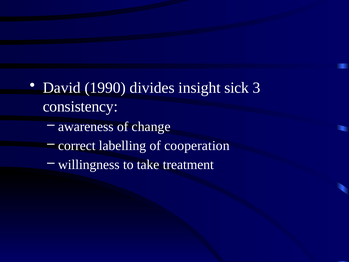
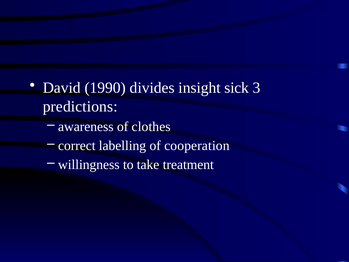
consistency: consistency -> predictions
change: change -> clothes
